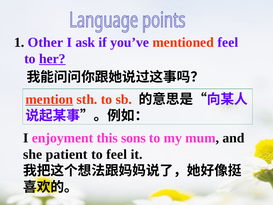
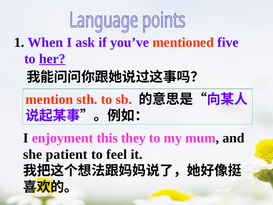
Other: Other -> When
mentioned feel: feel -> five
mention underline: present -> none
sons: sons -> they
